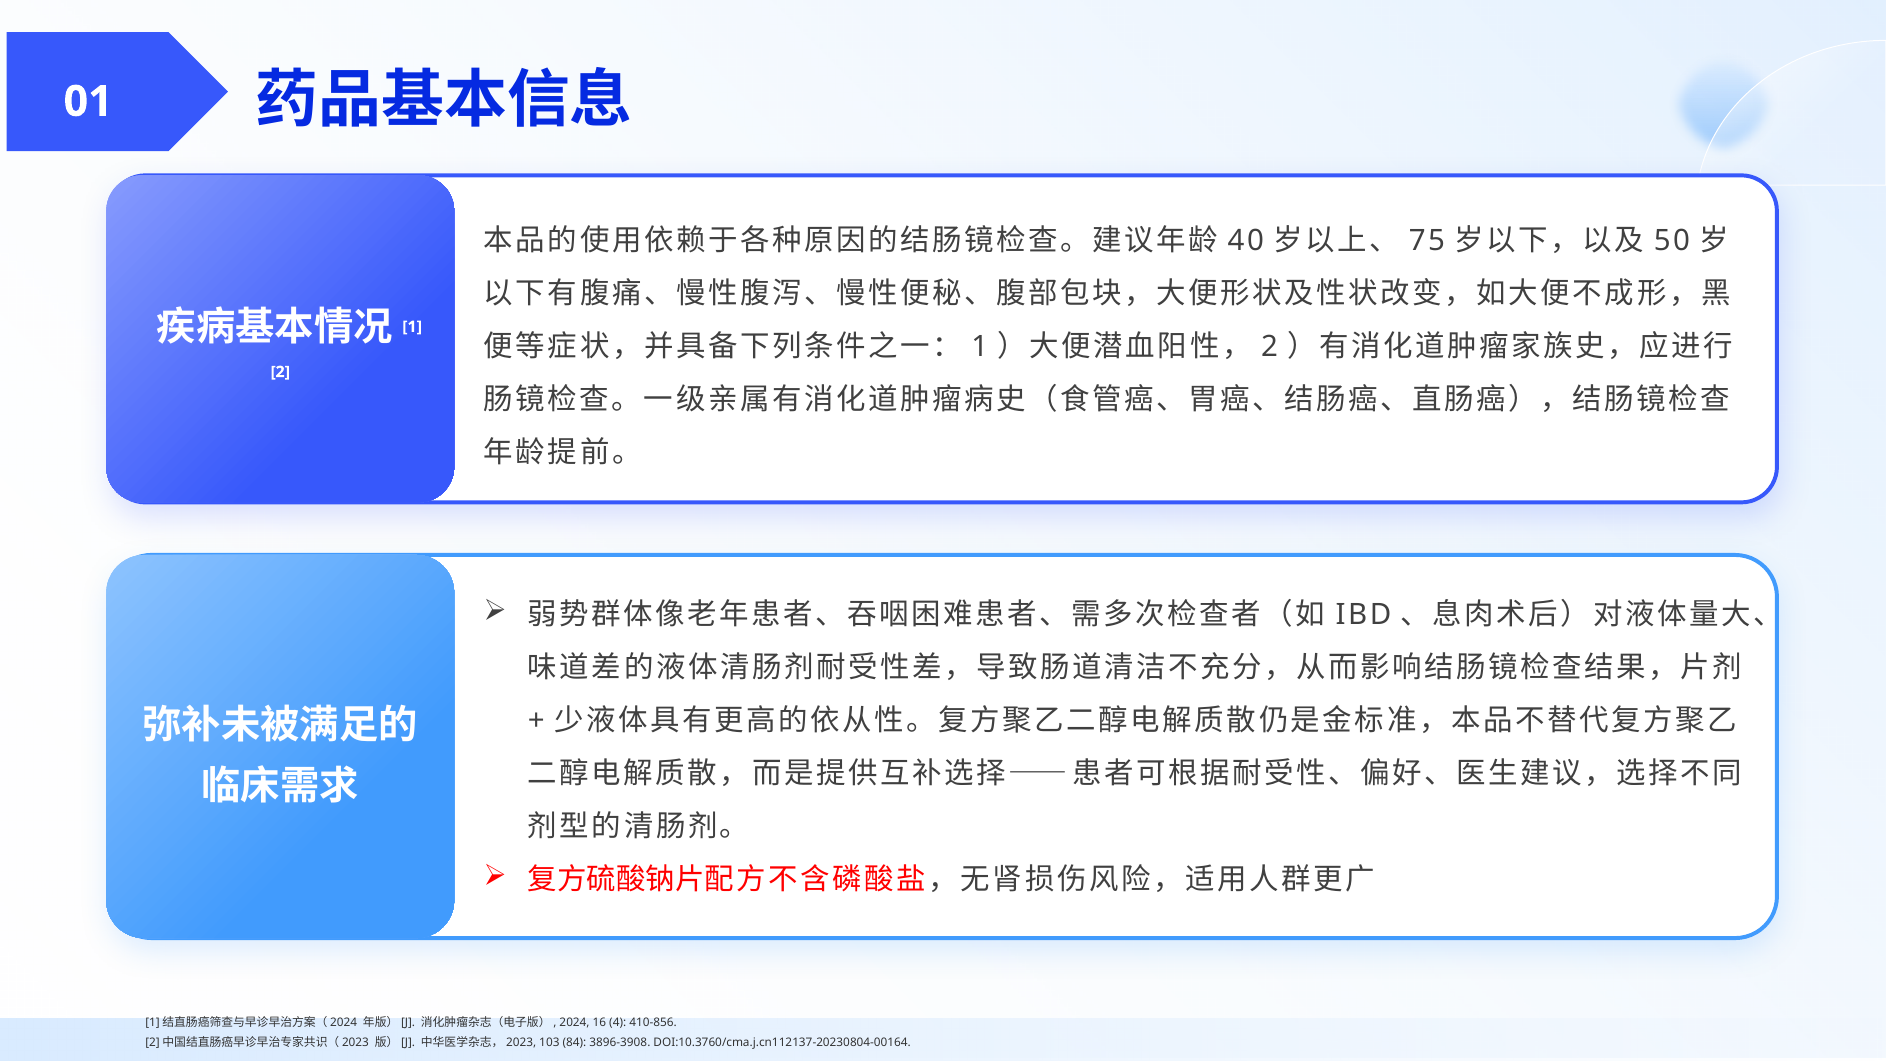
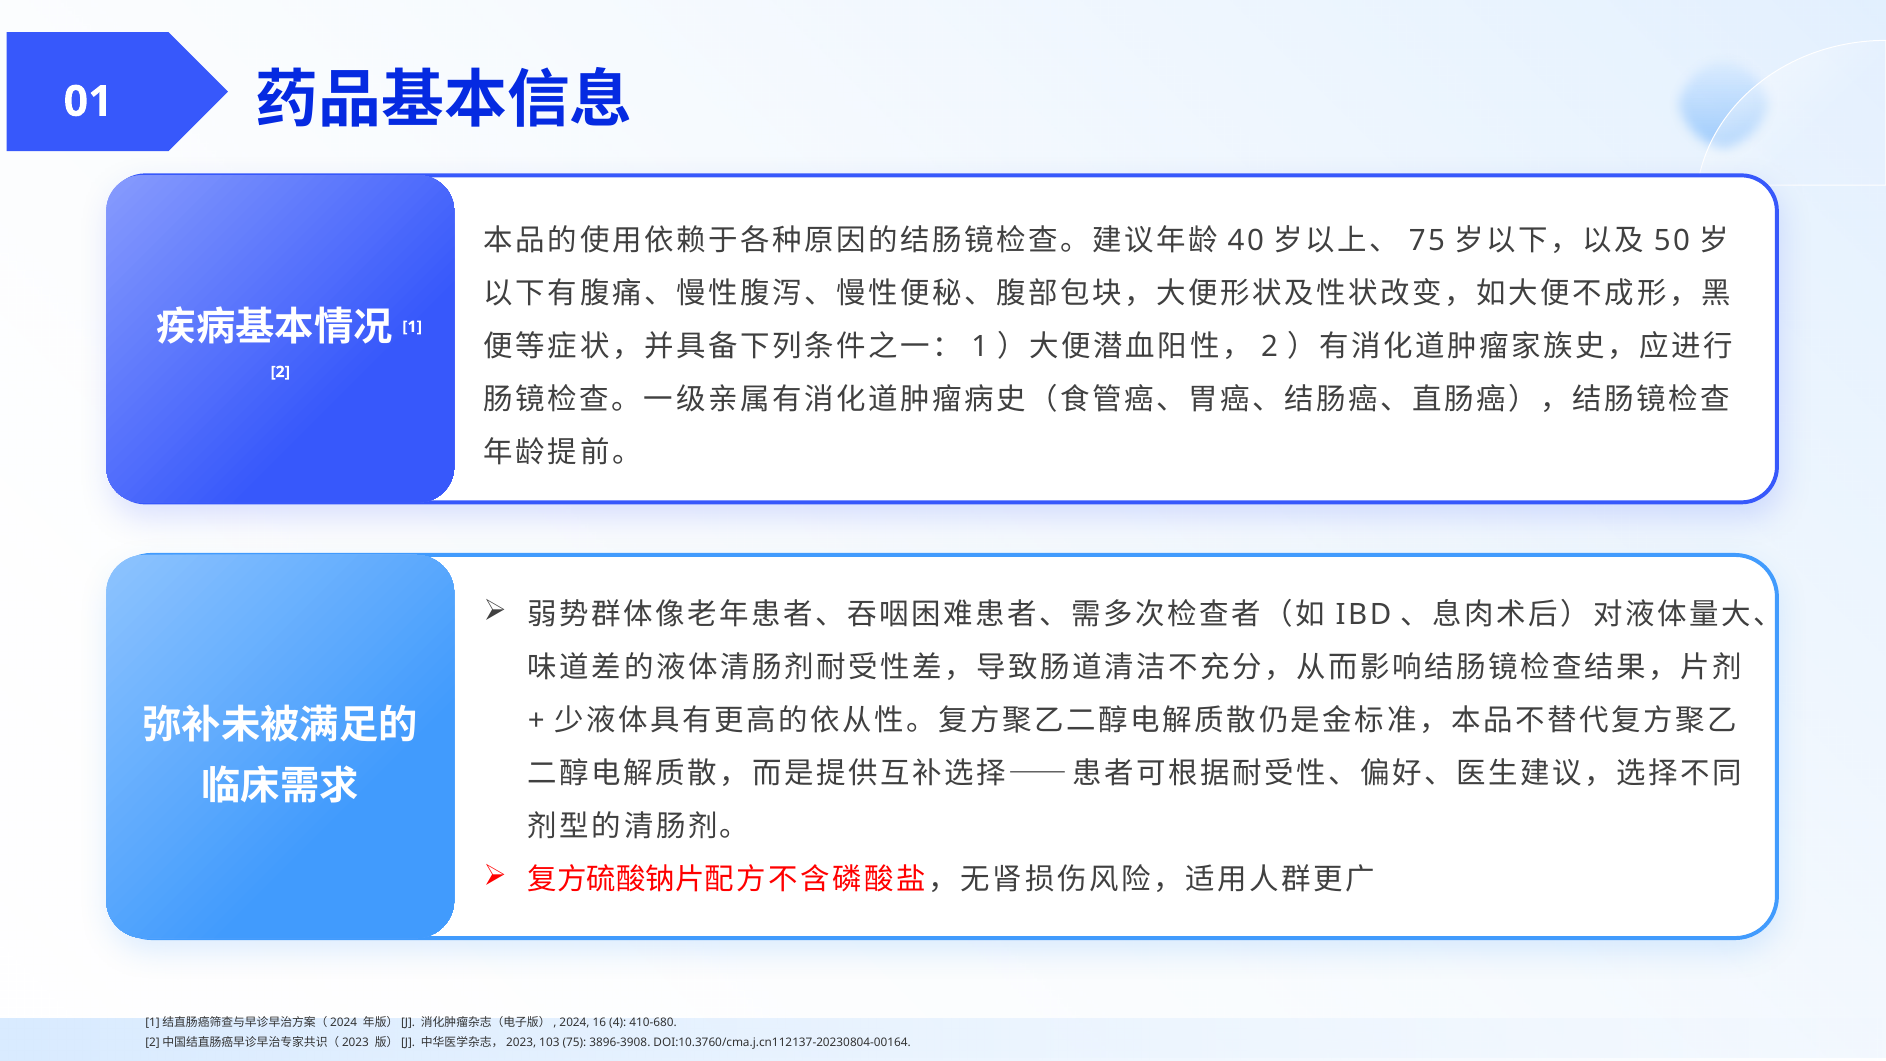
410-856: 410-856 -> 410-680
103 84: 84 -> 75
